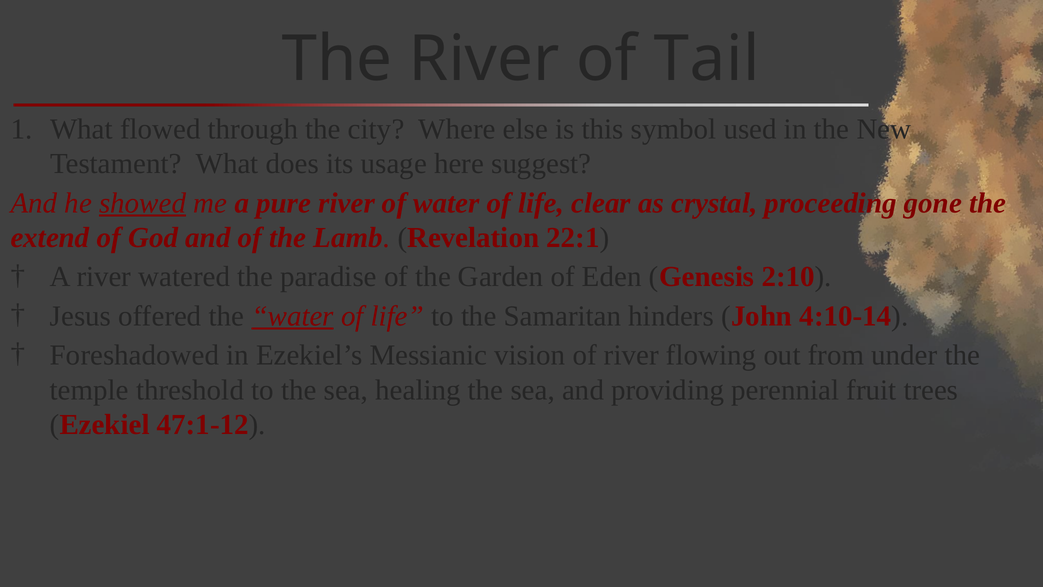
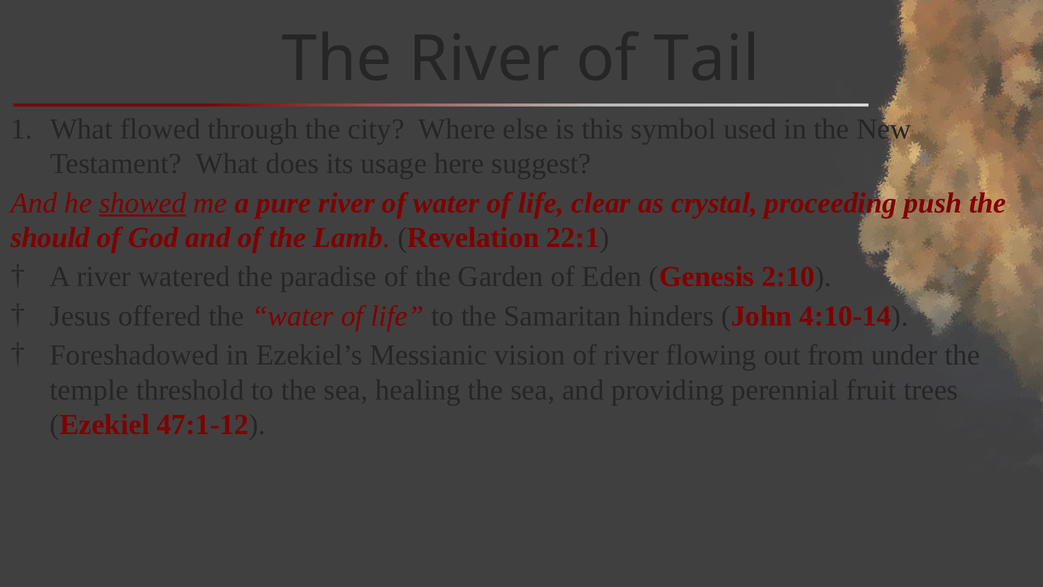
gone: gone -> push
extend: extend -> should
water at (293, 316) underline: present -> none
